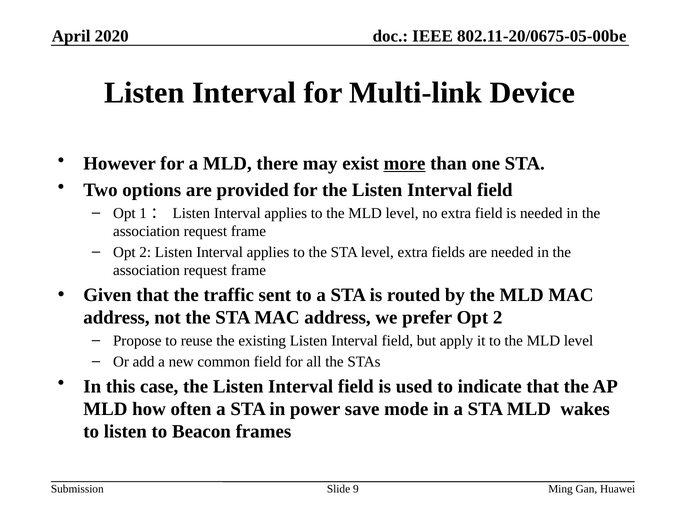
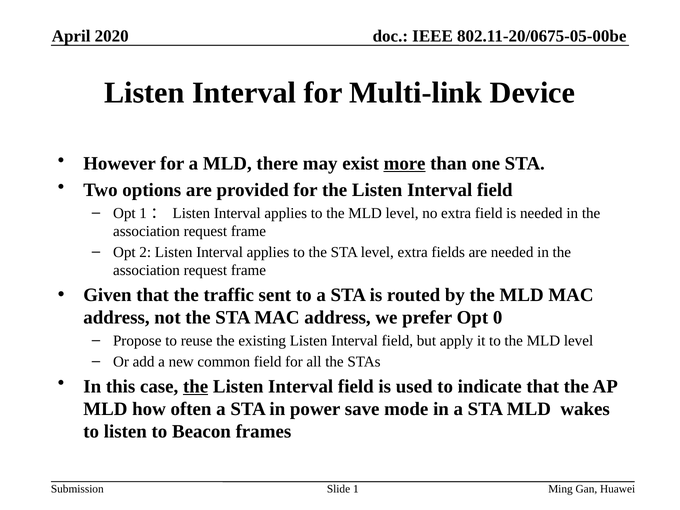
prefer Opt 2: 2 -> 0
the at (196, 386) underline: none -> present
9: 9 -> 1
